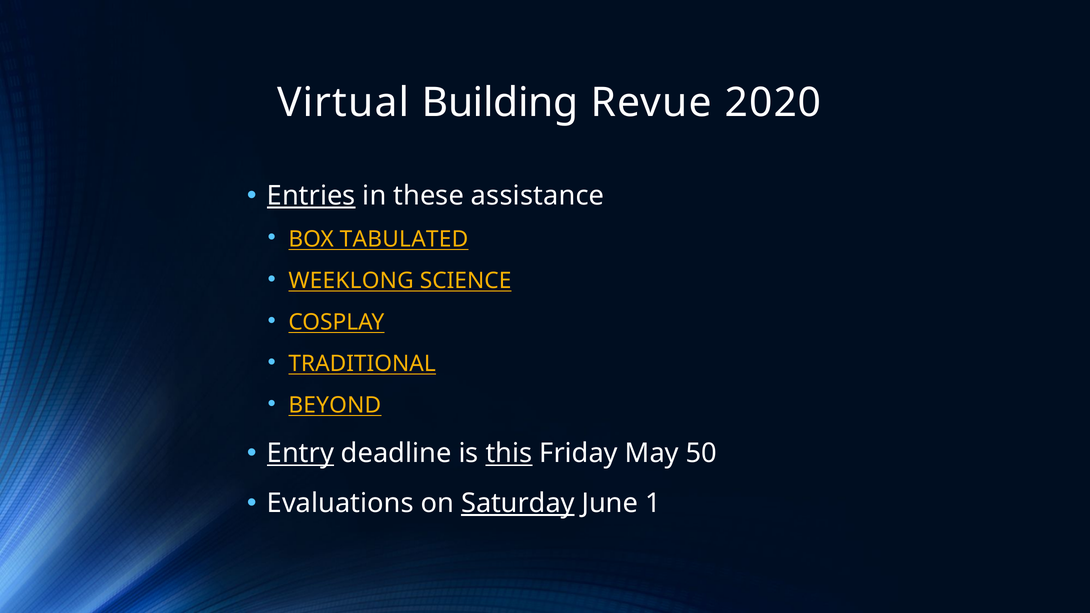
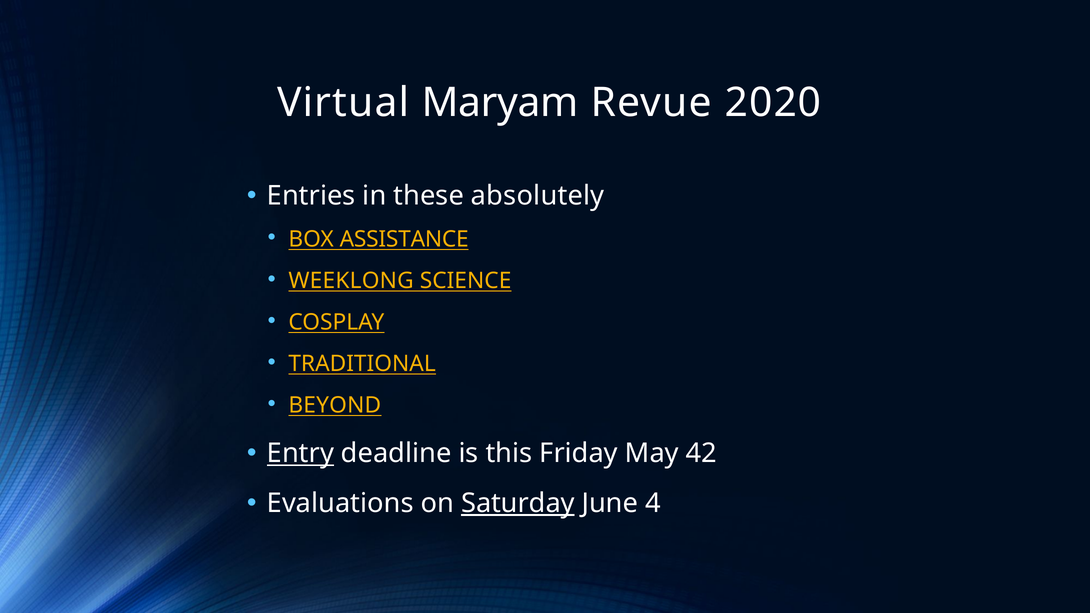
Building: Building -> Maryam
Entries underline: present -> none
assistance: assistance -> absolutely
TABULATED: TABULATED -> ASSISTANCE
this underline: present -> none
50: 50 -> 42
1: 1 -> 4
